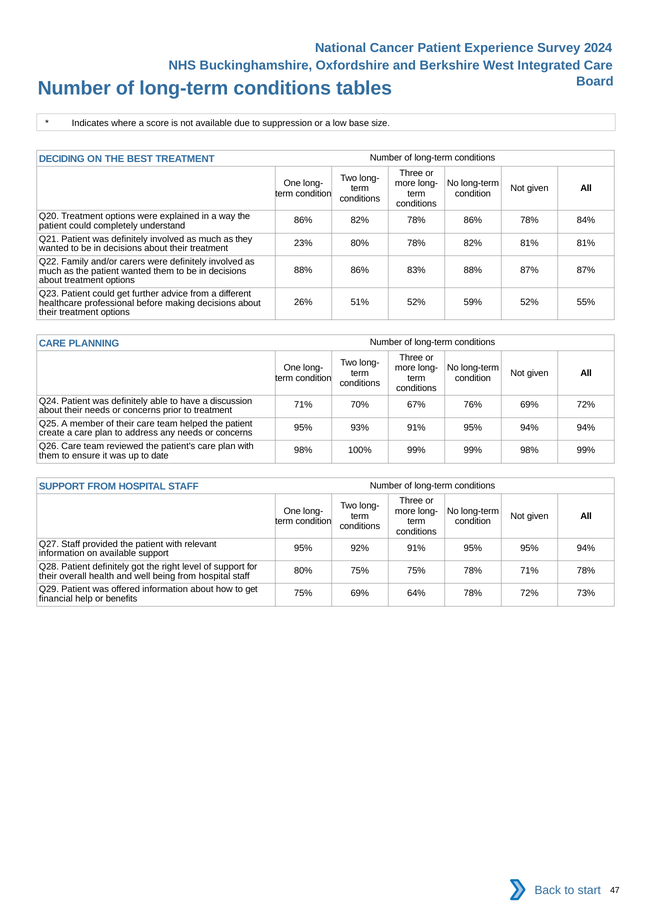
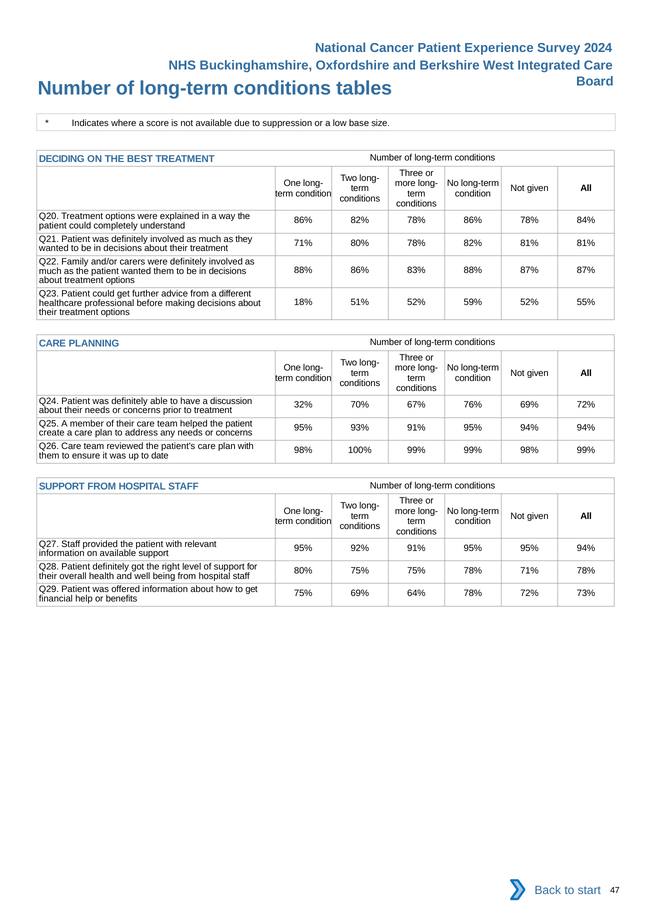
23% at (303, 243): 23% -> 71%
26%: 26% -> 18%
71% at (303, 405): 71% -> 32%
